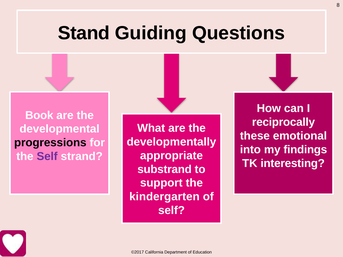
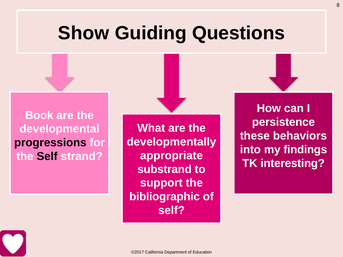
Stand: Stand -> Show
reciprocally: reciprocally -> persistence
emotional: emotional -> behaviors
Self at (47, 157) colour: purple -> black
kindergarten: kindergarten -> bibliographic
